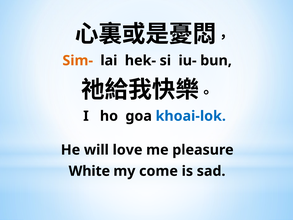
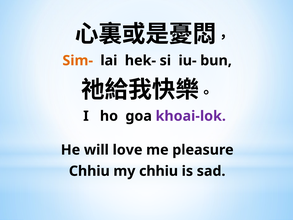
khoai-lok colour: blue -> purple
White at (89, 171): White -> Chhiu
my come: come -> chhiu
